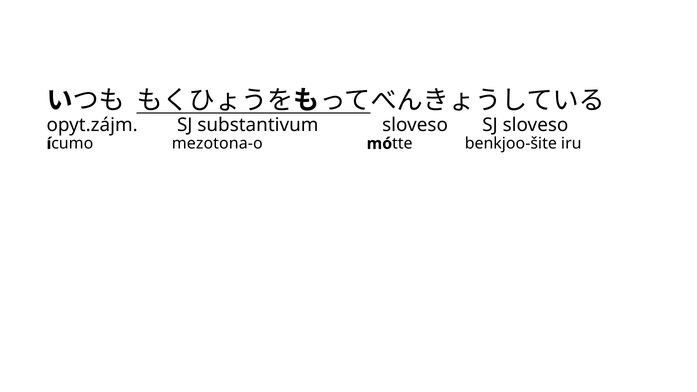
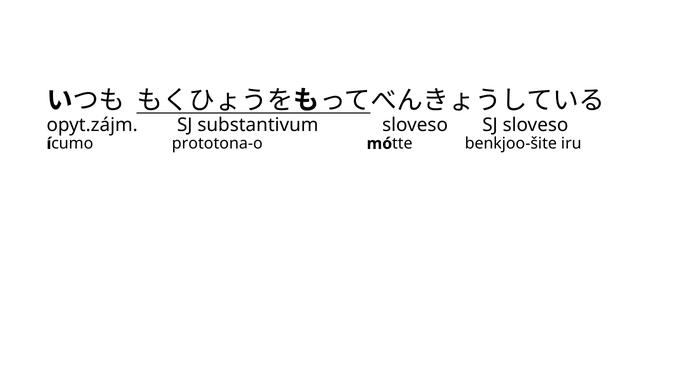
mezotona-o: mezotona-o -> prototona-o
